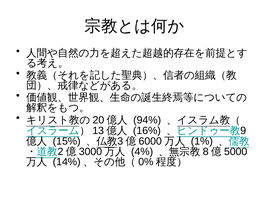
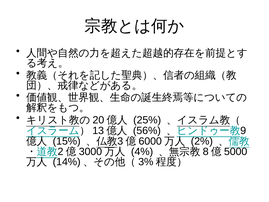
94%: 94% -> 25%
16%: 16% -> 56%
1%: 1% -> 2%
0%: 0% -> 3%
